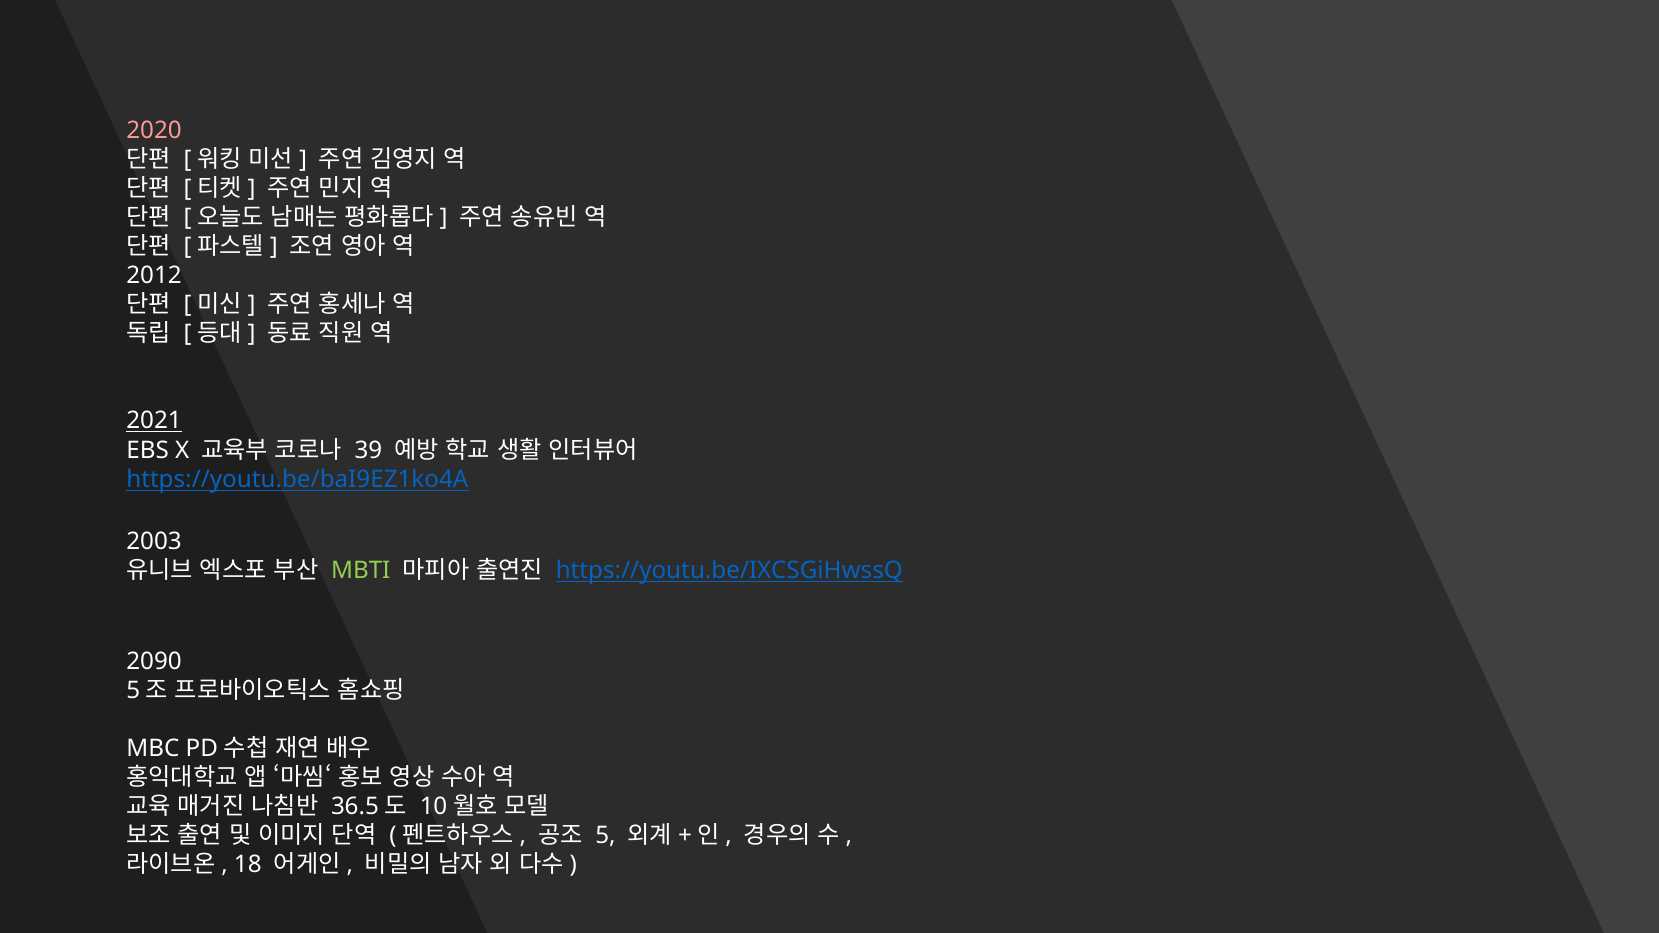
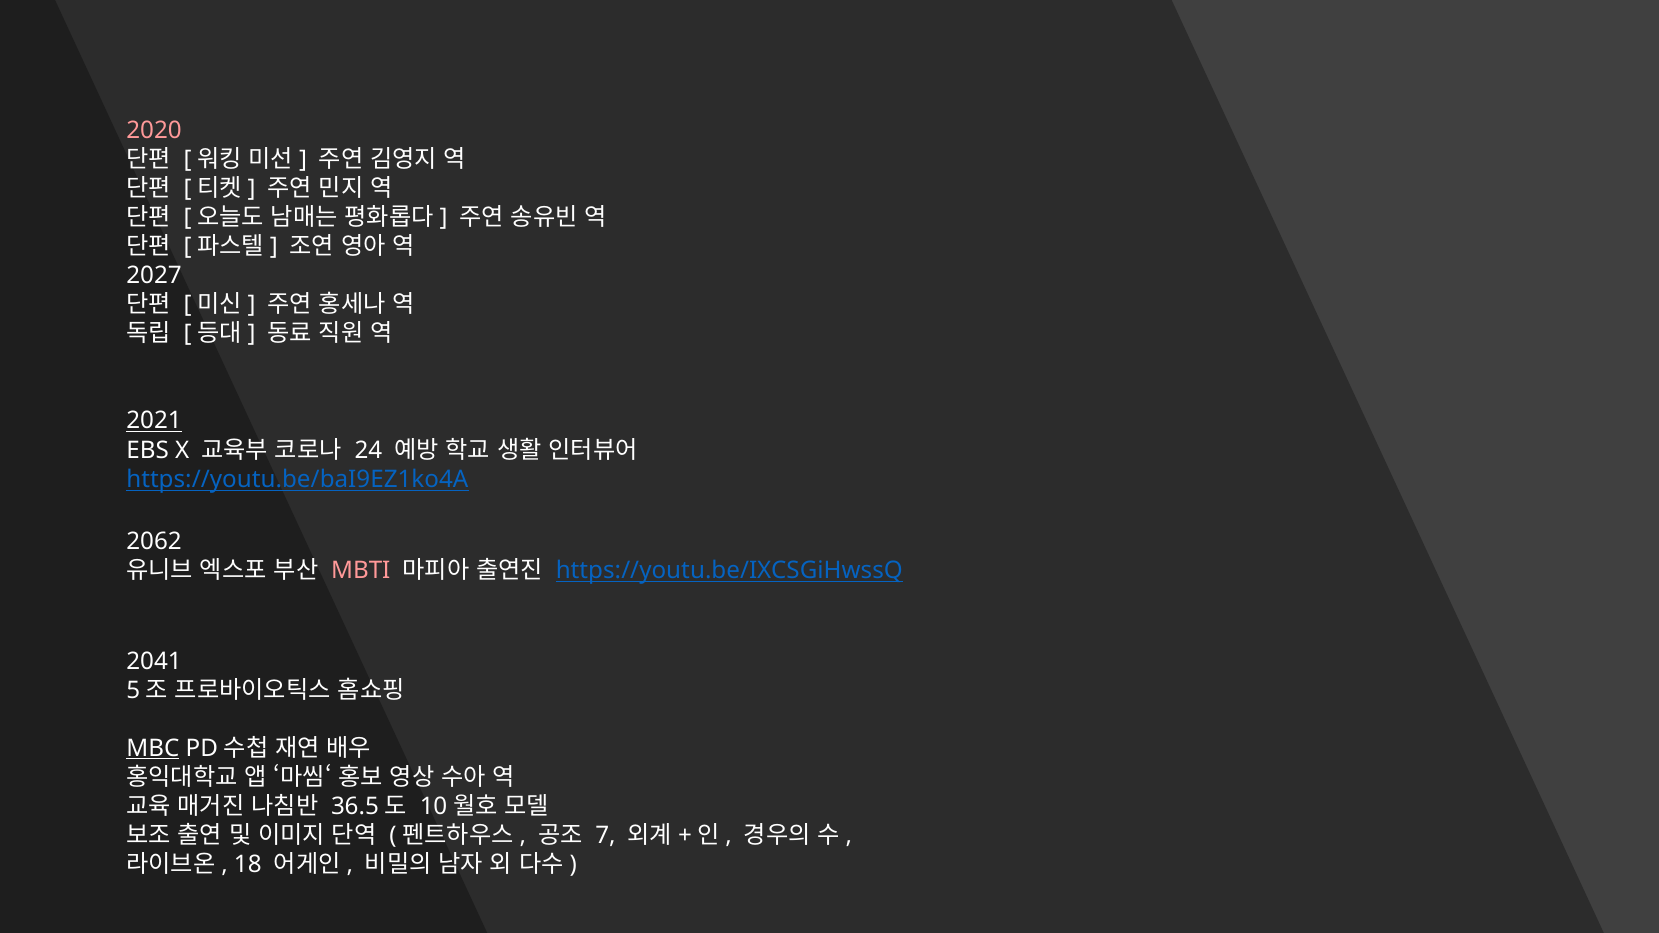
2012: 2012 -> 2027
39: 39 -> 24
2003: 2003 -> 2062
MBTI colour: light green -> pink
2090: 2090 -> 2041
MBC underline: none -> present
5: 5 -> 7
